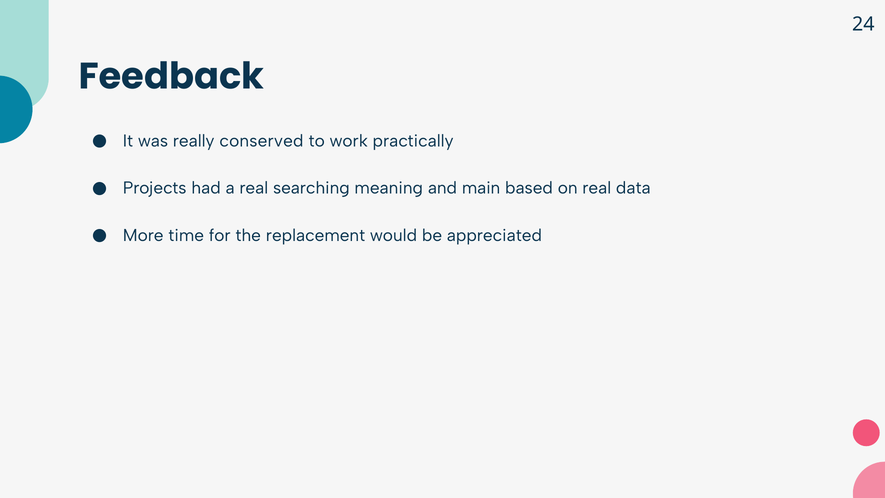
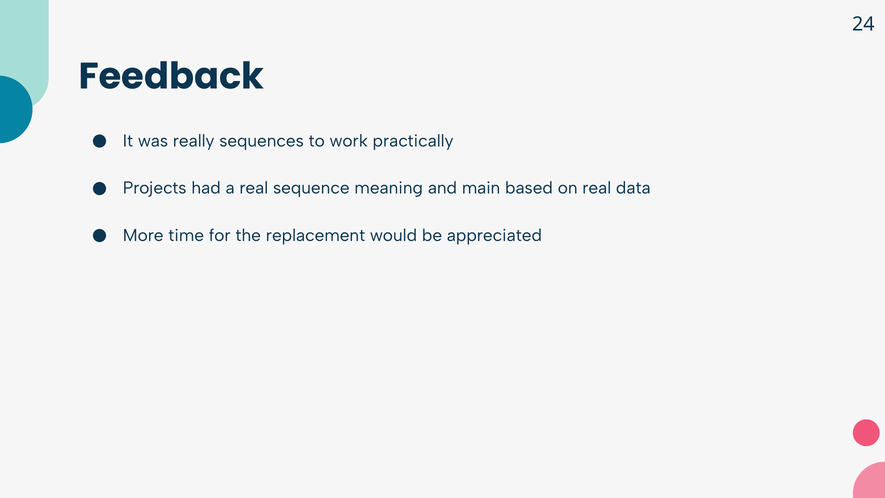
conserved: conserved -> sequences
searching: searching -> sequence
